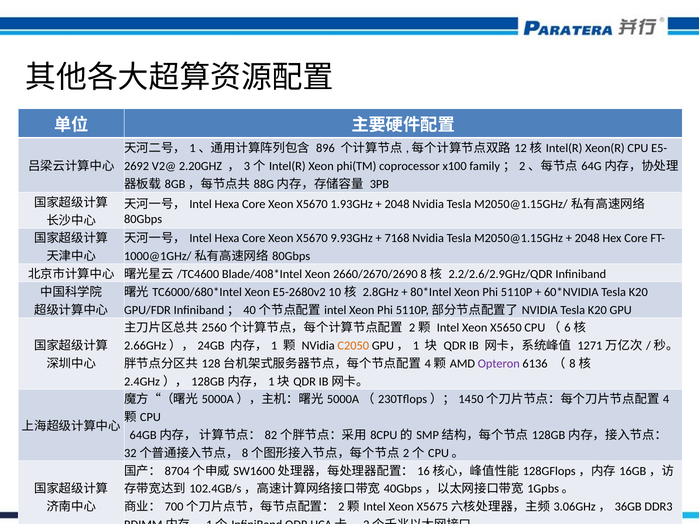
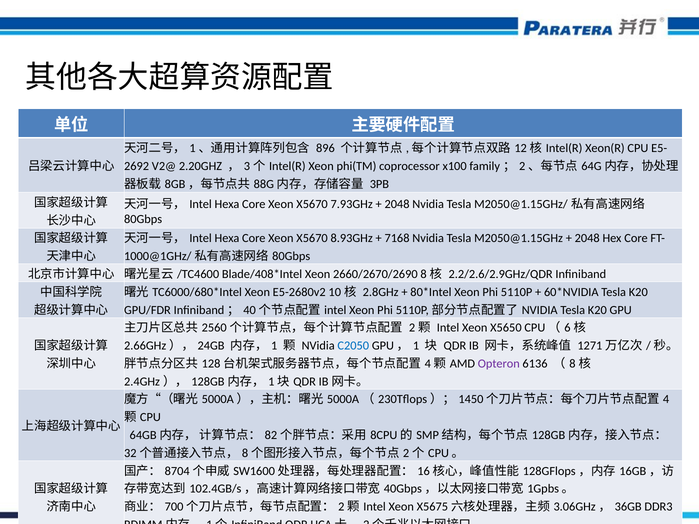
1.93GHz: 1.93GHz -> 7.93GHz
9.93GHz: 9.93GHz -> 8.93GHz
C2050 colour: orange -> blue
